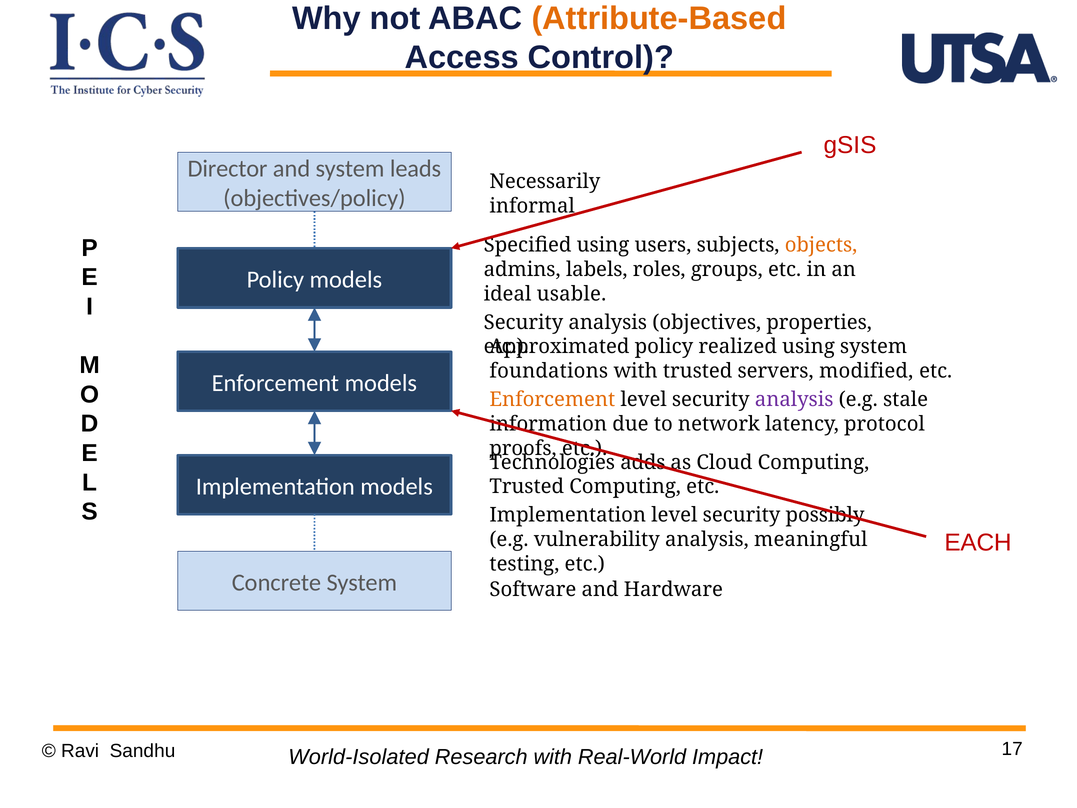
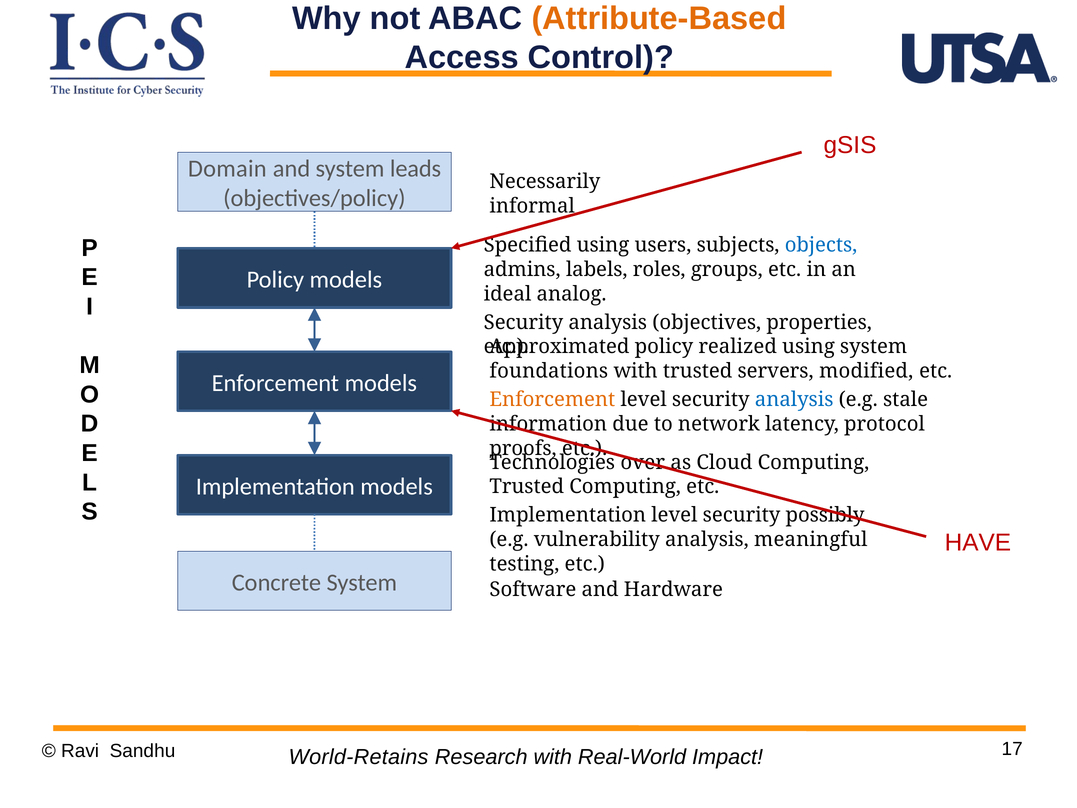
Director: Director -> Domain
objects colour: orange -> blue
usable: usable -> analog
analysis at (794, 399) colour: purple -> blue
adds: adds -> over
EACH: EACH -> HAVE
World-Isolated: World-Isolated -> World-Retains
